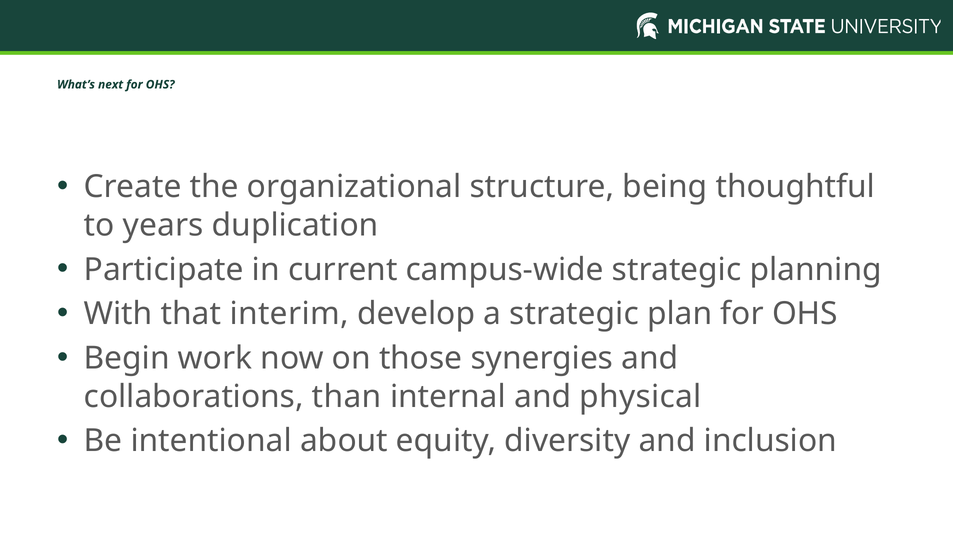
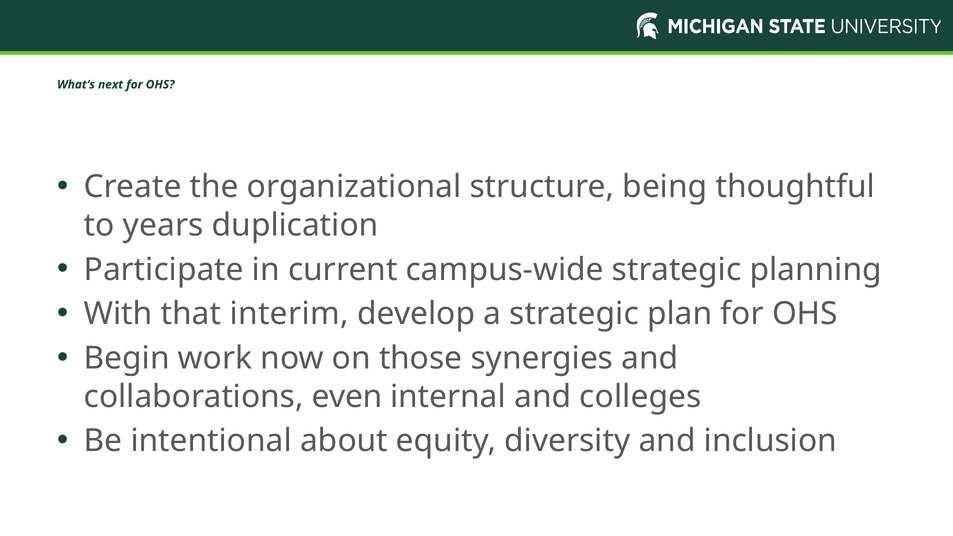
than: than -> even
physical: physical -> colleges
